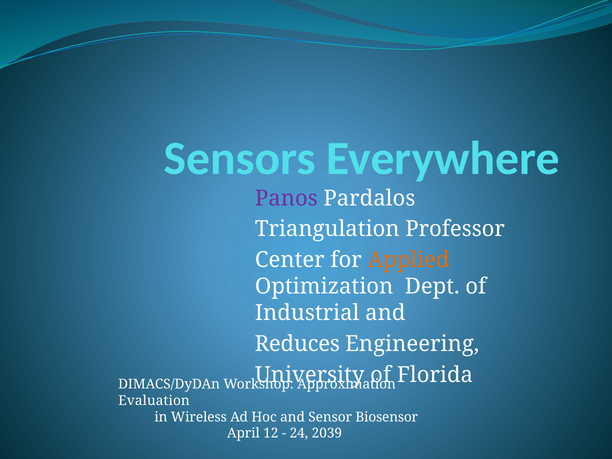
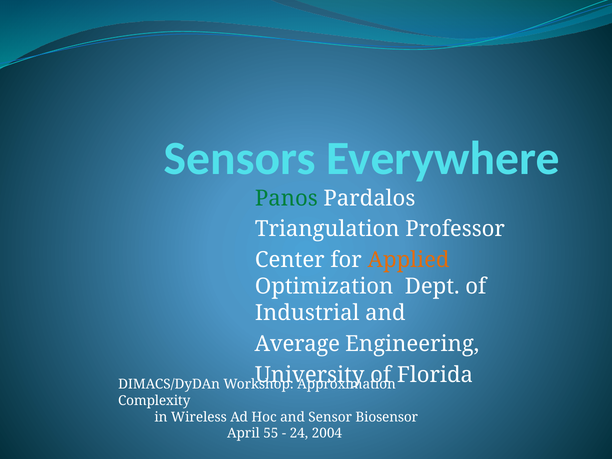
Panos colour: purple -> green
Reduces: Reduces -> Average
Evaluation: Evaluation -> Complexity
12: 12 -> 55
2039: 2039 -> 2004
